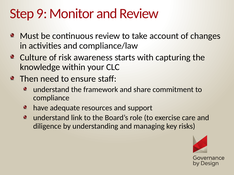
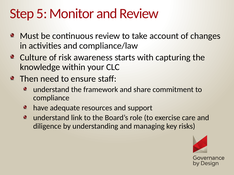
9: 9 -> 5
